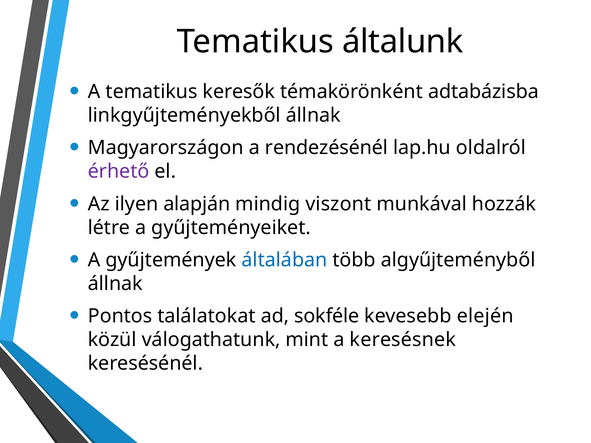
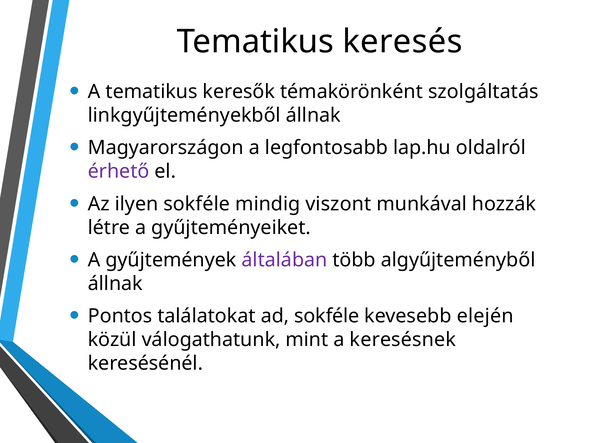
általunk: általunk -> keresés
adtabázisba: adtabázisba -> szolgáltatás
rendezésénél: rendezésénél -> legfontosabb
ilyen alapján: alapján -> sokféle
általában colour: blue -> purple
